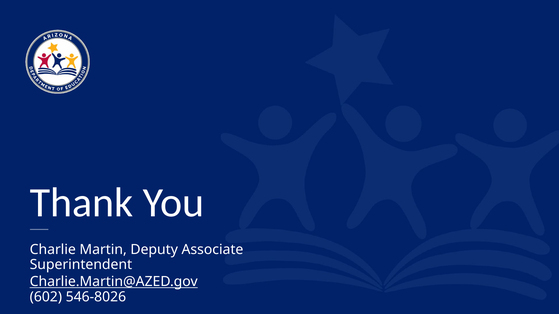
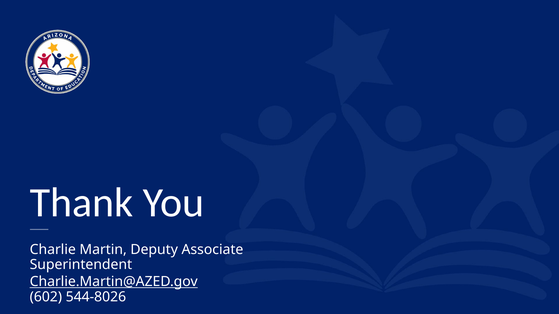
546-8026: 546-8026 -> 544-8026
